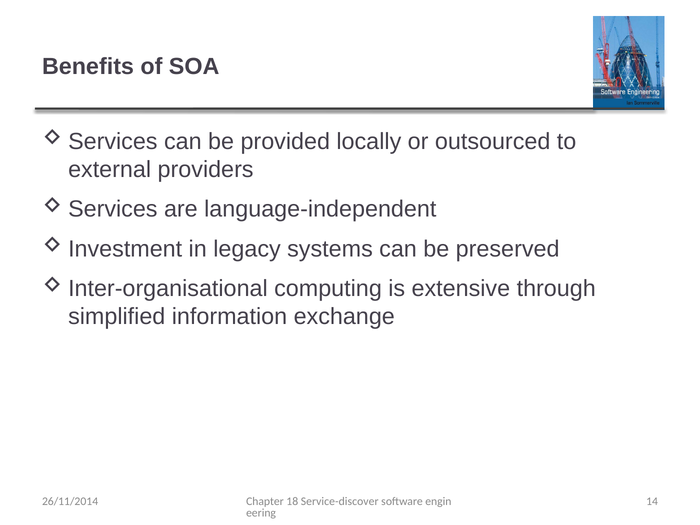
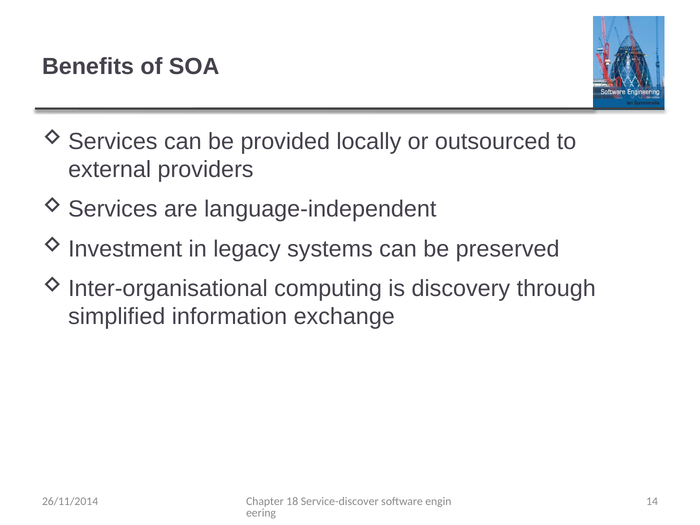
extensive: extensive -> discovery
